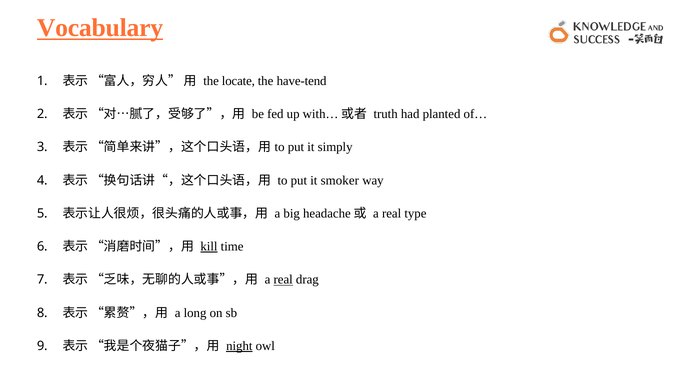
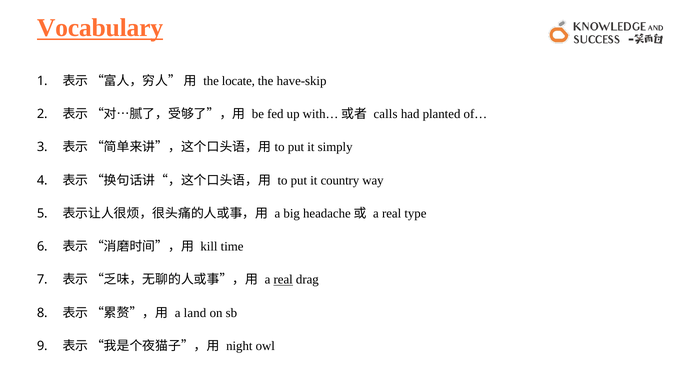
have-tend: have-tend -> have-skip
truth: truth -> calls
smoker: smoker -> country
kill underline: present -> none
long: long -> land
night underline: present -> none
